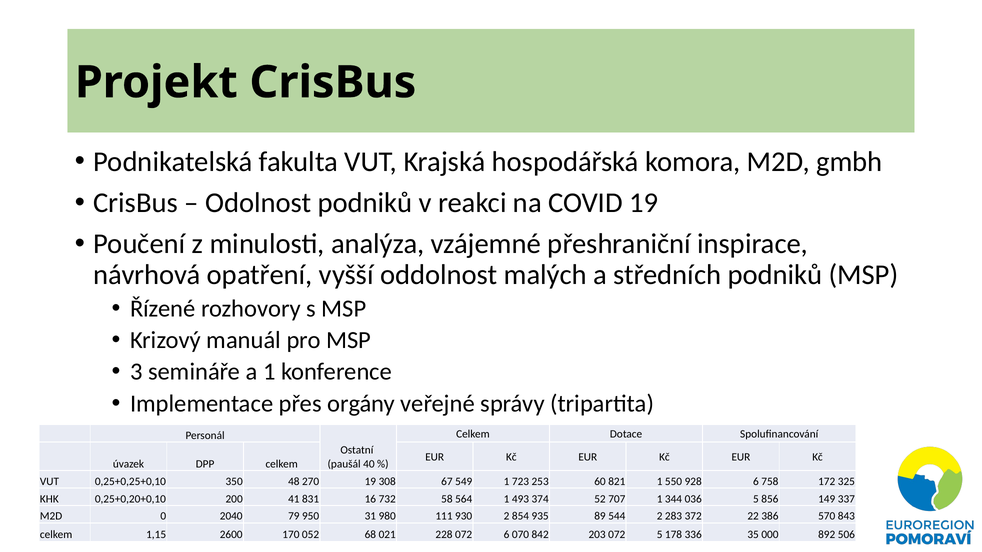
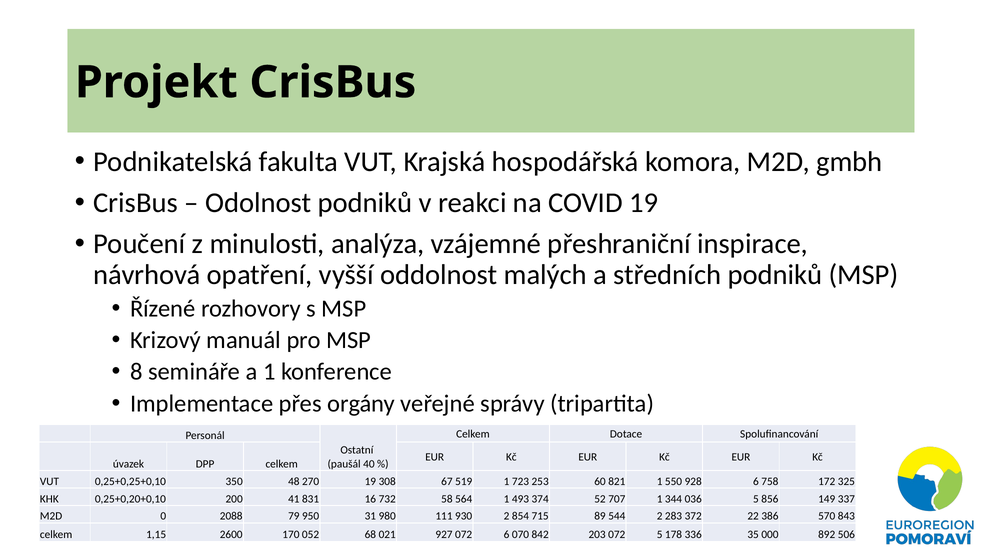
3: 3 -> 8
549: 549 -> 519
2040: 2040 -> 2088
935: 935 -> 715
228: 228 -> 927
